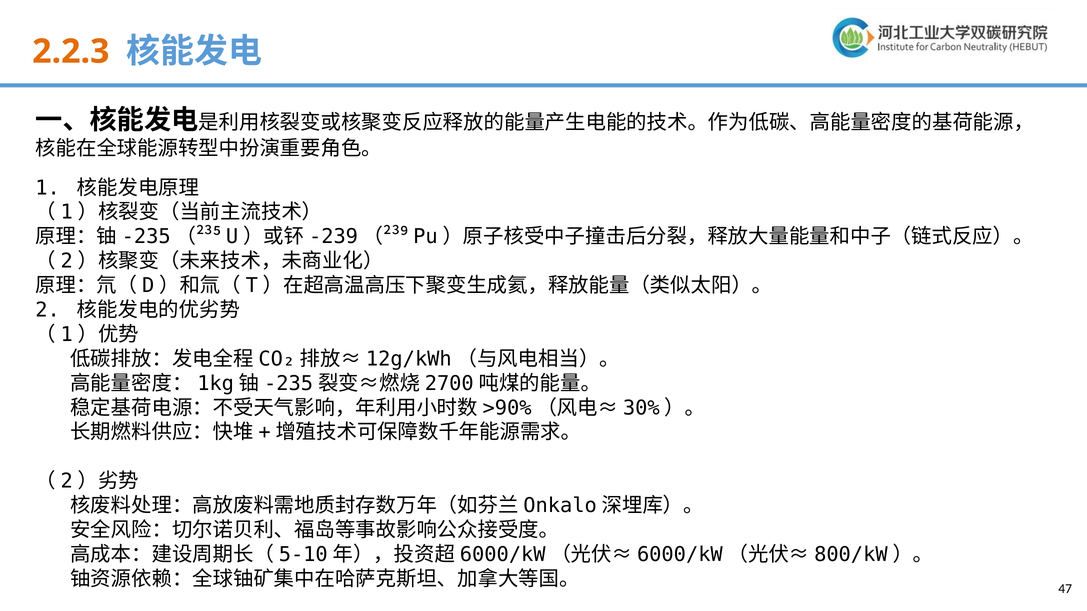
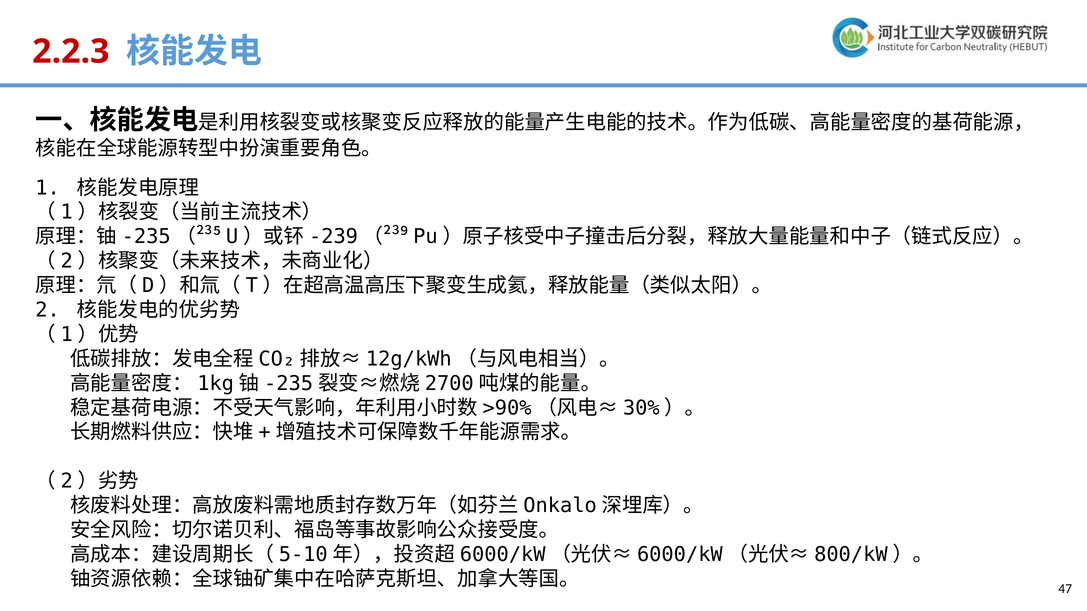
2.2.3 colour: orange -> red
